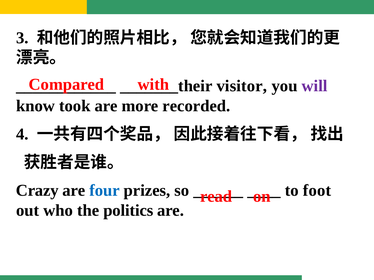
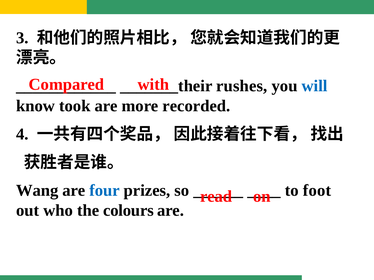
visitor: visitor -> rushes
will colour: purple -> blue
Crazy: Crazy -> Wang
politics: politics -> colours
